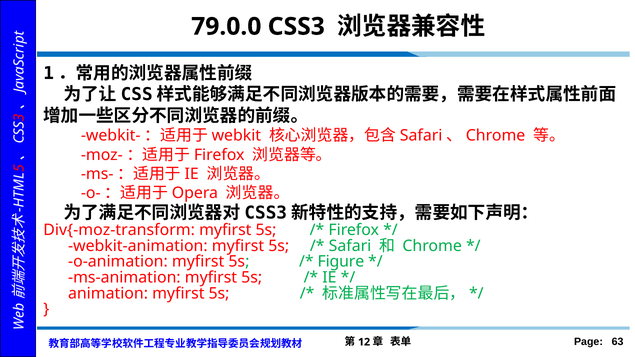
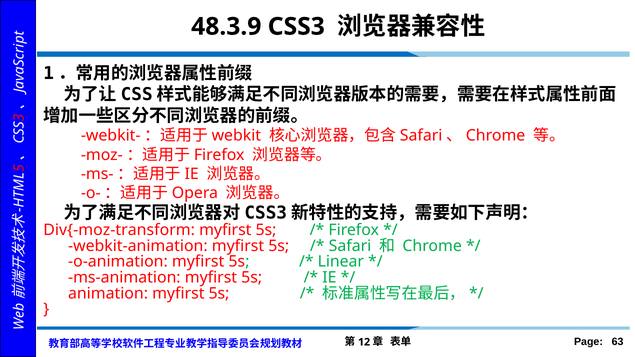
79.0.0: 79.0.0 -> 48.3.9
Figure: Figure -> Linear
